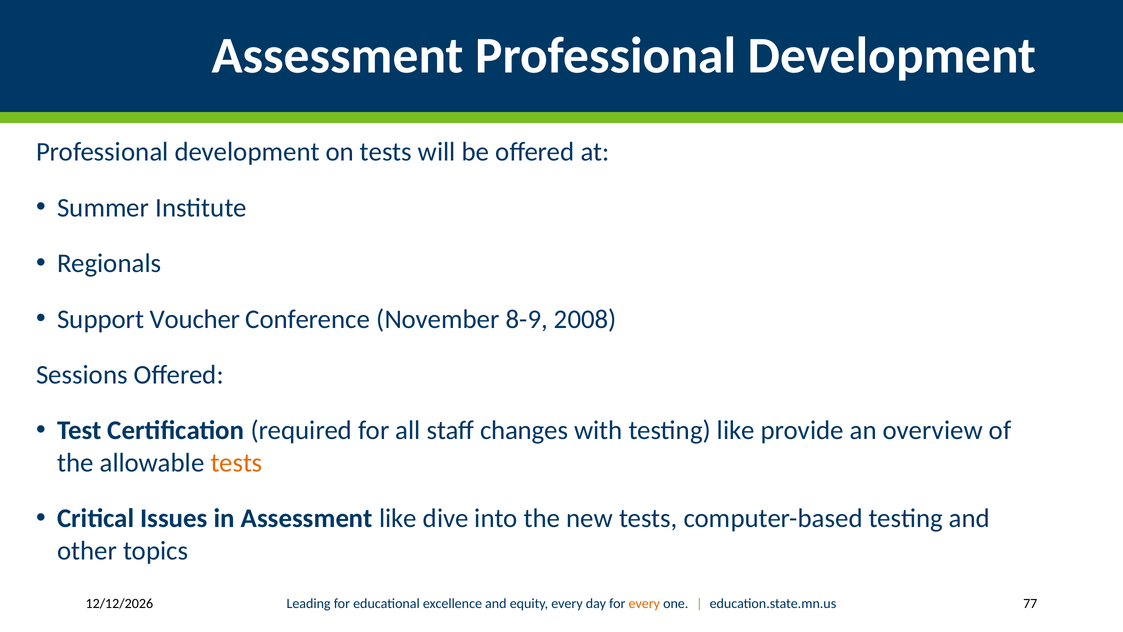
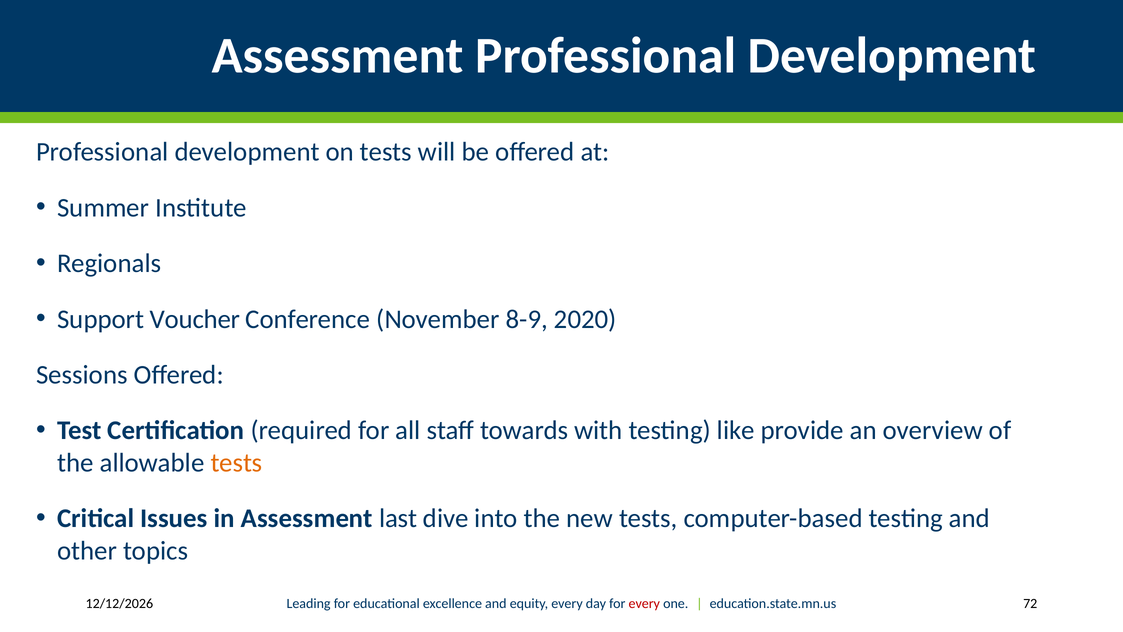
2008: 2008 -> 2020
changes: changes -> towards
Assessment like: like -> last
77: 77 -> 72
every at (644, 603) colour: orange -> red
